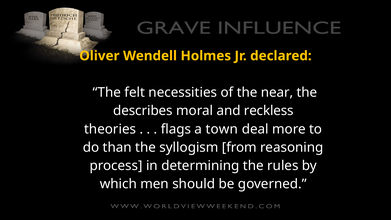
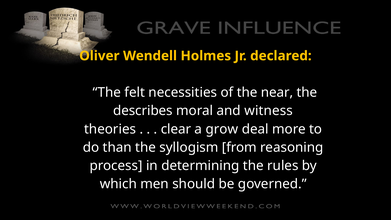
reckless: reckless -> witness
flags: flags -> clear
town: town -> grow
